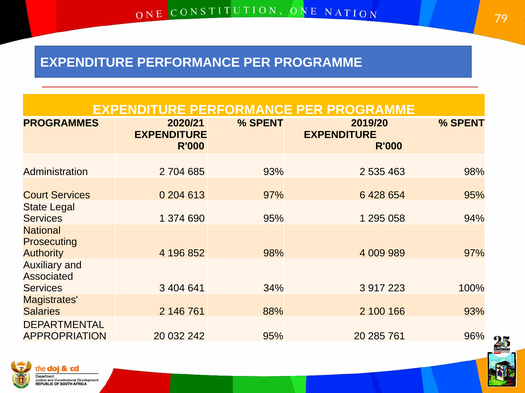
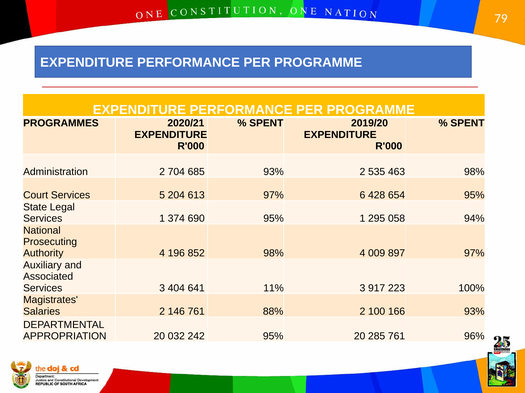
0: 0 -> 5
989: 989 -> 897
34%: 34% -> 11%
